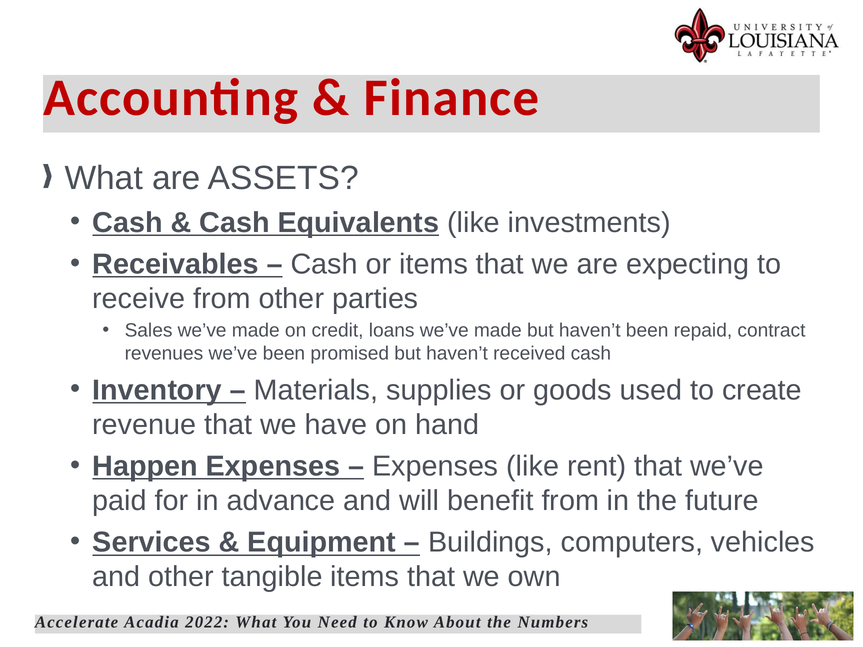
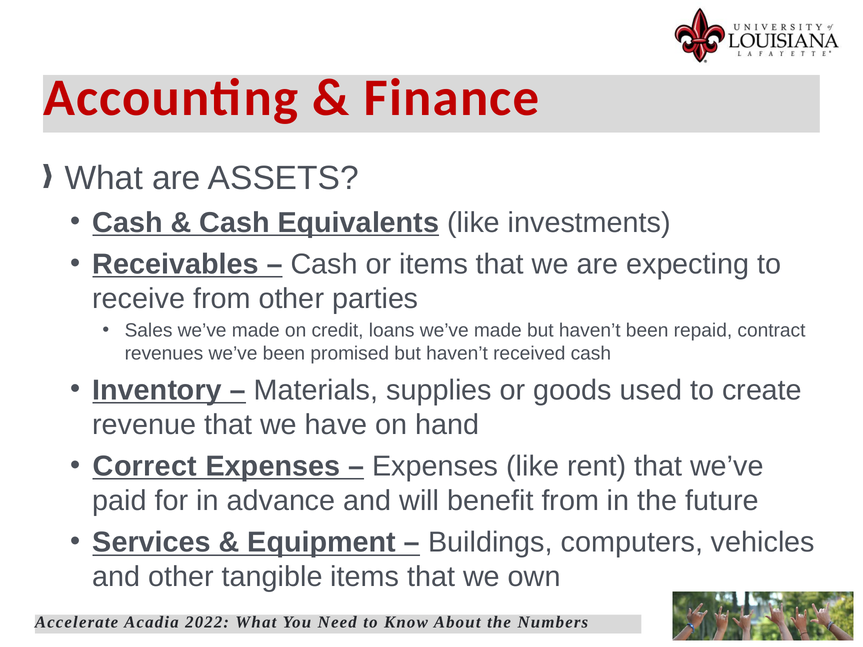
Happen: Happen -> Correct
